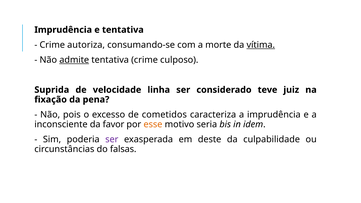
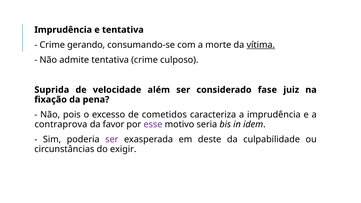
autoriza: autoriza -> gerando
admite underline: present -> none
linha: linha -> além
teve: teve -> fase
inconsciente: inconsciente -> contraprova
esse colour: orange -> purple
falsas: falsas -> exigir
